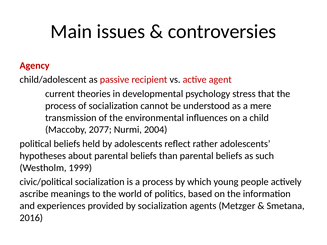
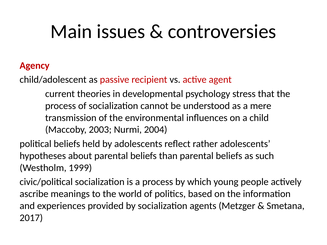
2077: 2077 -> 2003
2016: 2016 -> 2017
